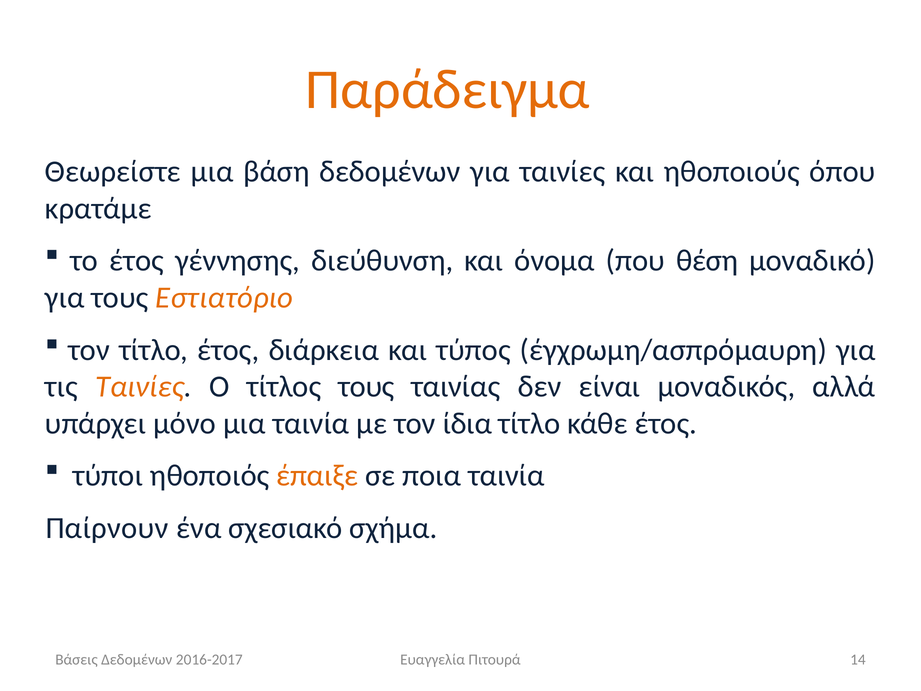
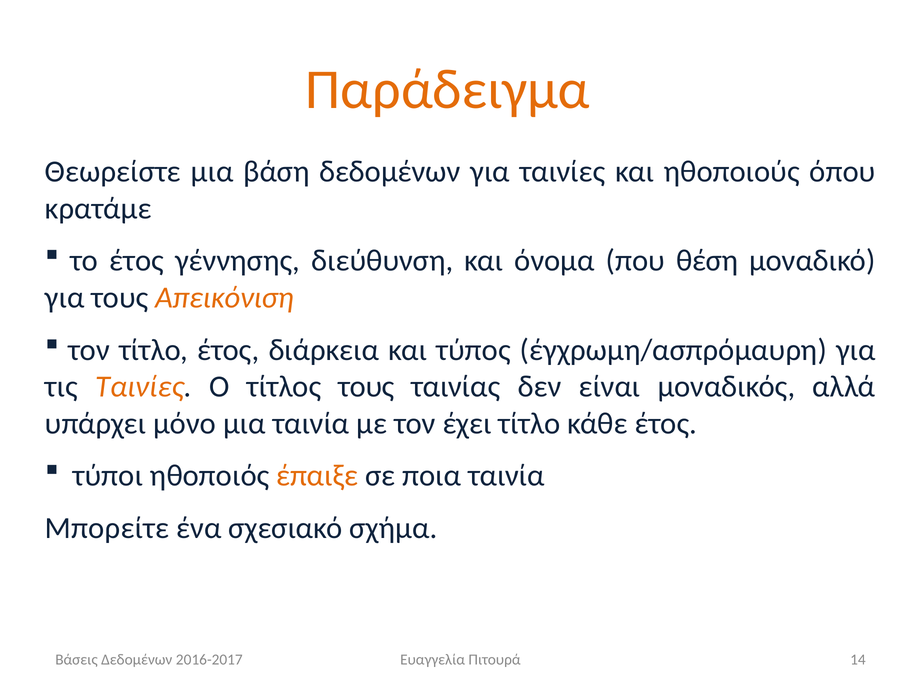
Εστιατόριο: Εστιατόριο -> Απεικόνιση
ίδια: ίδια -> έχει
Παίρνουν: Παίρνουν -> Μπορείτε
